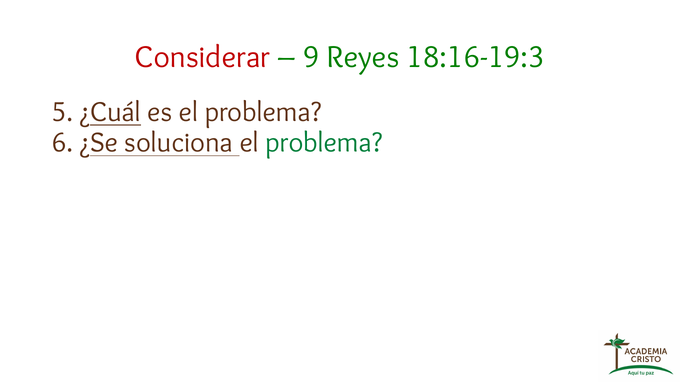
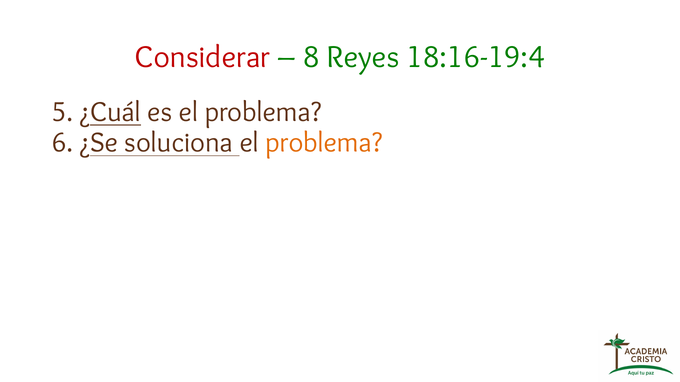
9: 9 -> 8
18:16-19:3: 18:16-19:3 -> 18:16-19:4
problema at (324, 143) colour: green -> orange
